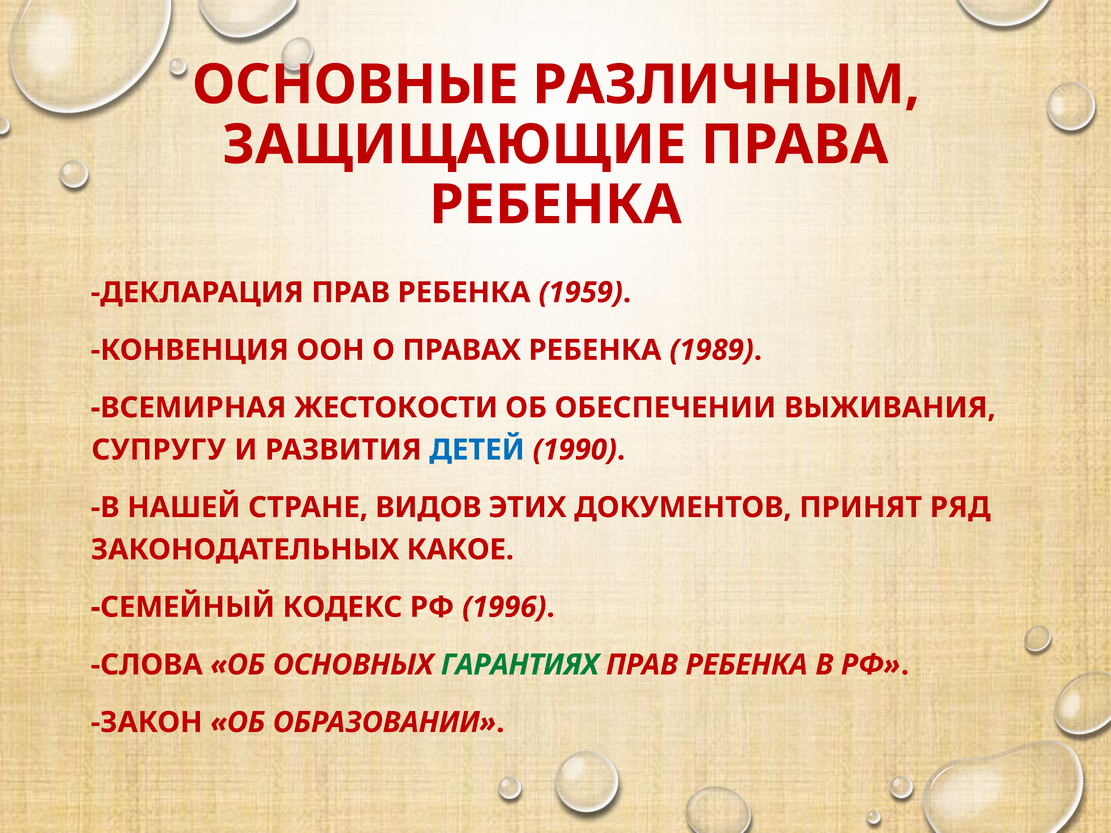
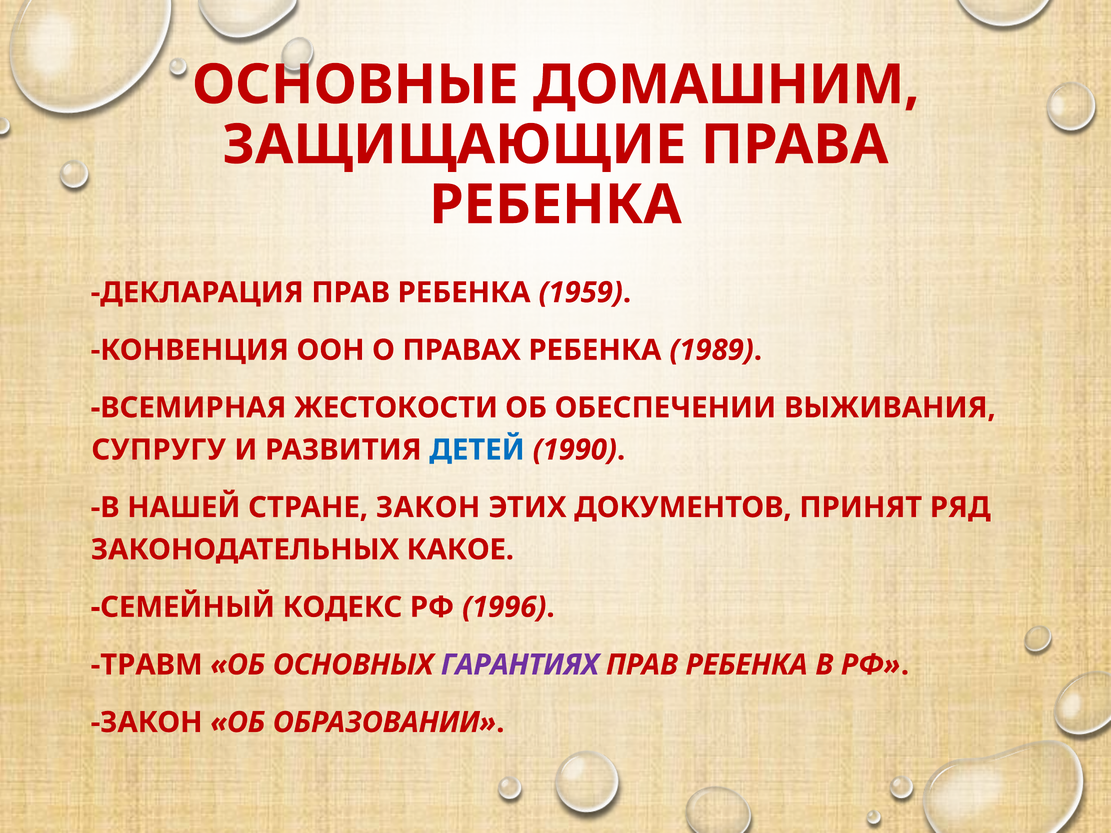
РАЗЛИЧНЫМ: РАЗЛИЧНЫМ -> ДОМАШНИМ
СТРАНЕ ВИДОВ: ВИДОВ -> ЗАКОН
СЛОВА: СЛОВА -> ТРАВМ
ГАРАНТИЯХ colour: green -> purple
